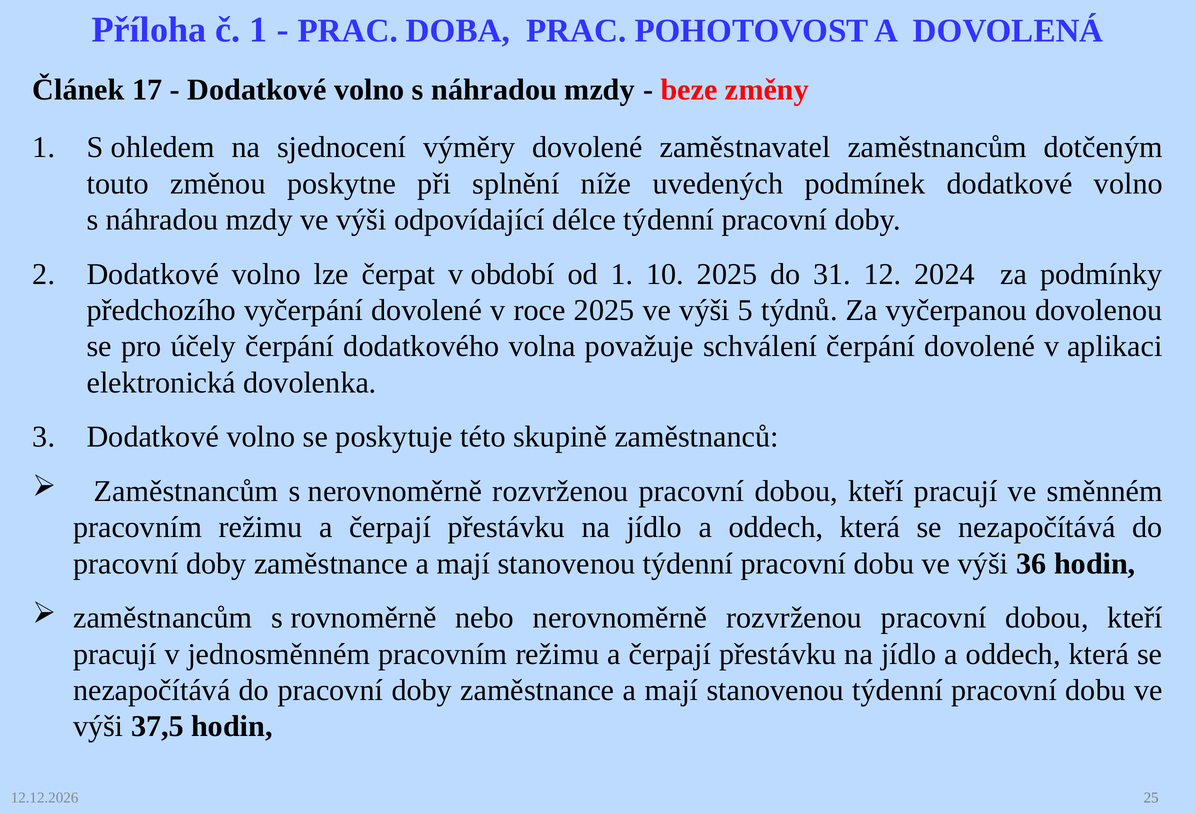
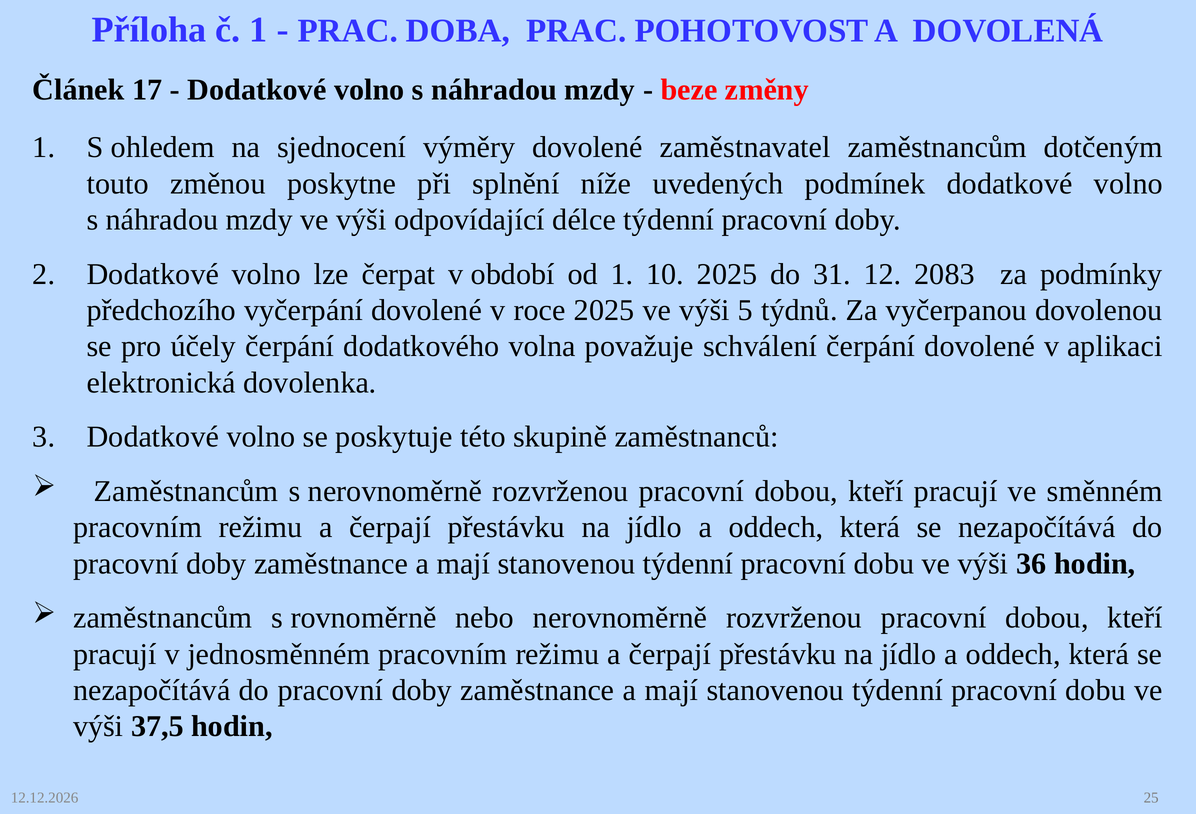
2024: 2024 -> 2083
